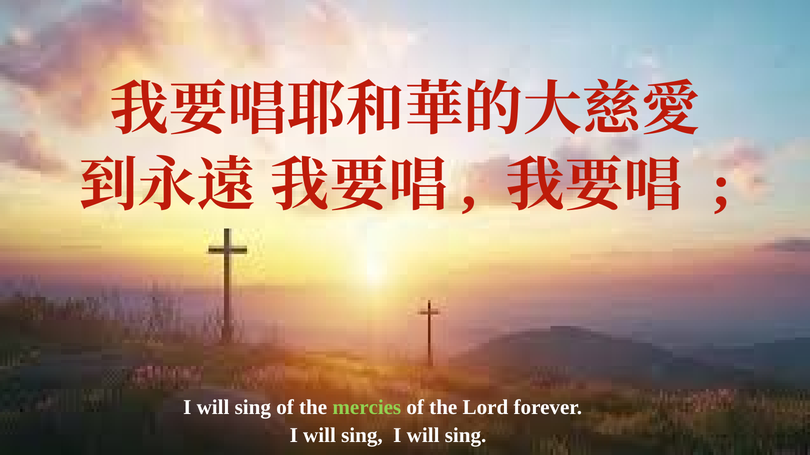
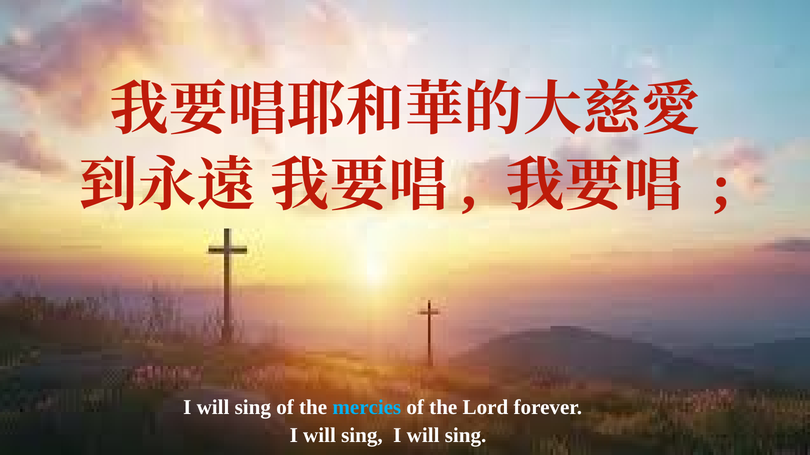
mercies colour: light green -> light blue
